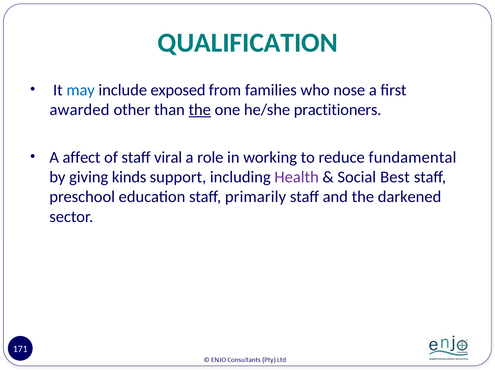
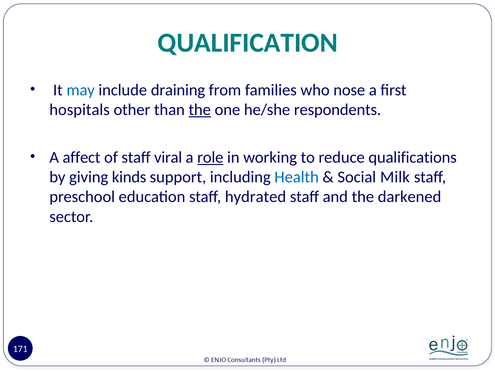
exposed: exposed -> draining
awarded: awarded -> hospitals
practitioners: practitioners -> respondents
role underline: none -> present
fundamental: fundamental -> qualifications
Health colour: purple -> blue
Best: Best -> Milk
primarily: primarily -> hydrated
